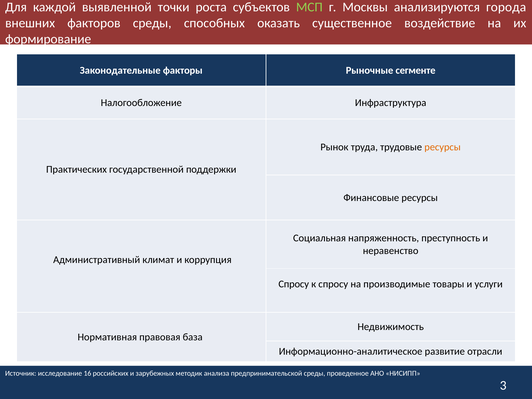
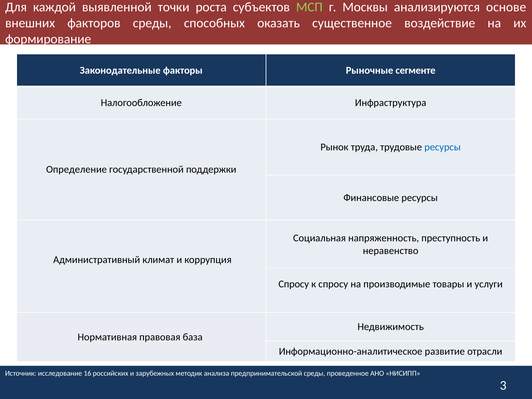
города: города -> основе
ресурсы at (443, 147) colour: orange -> blue
Практических: Практических -> Определение
